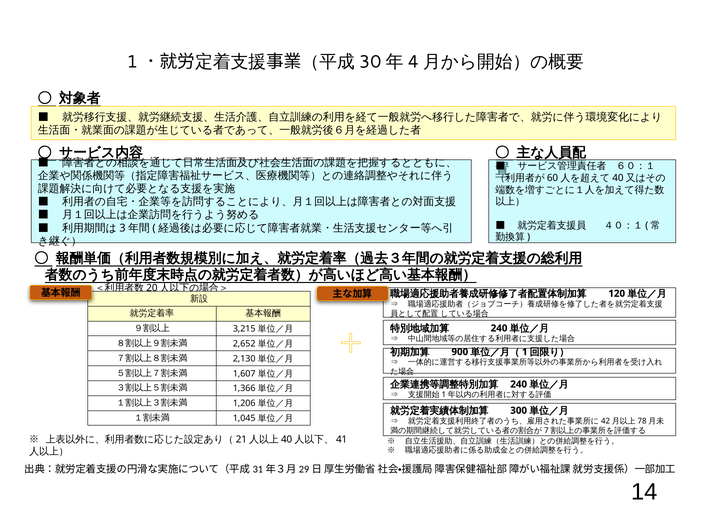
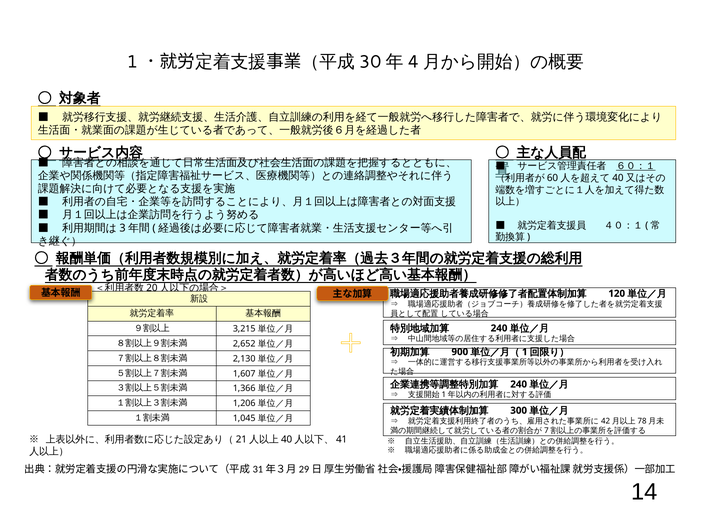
６０：１ underline: none -> present
